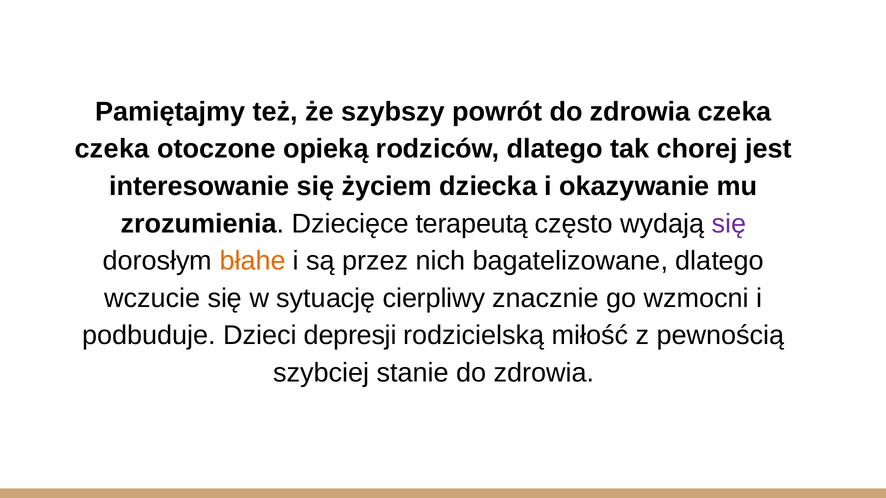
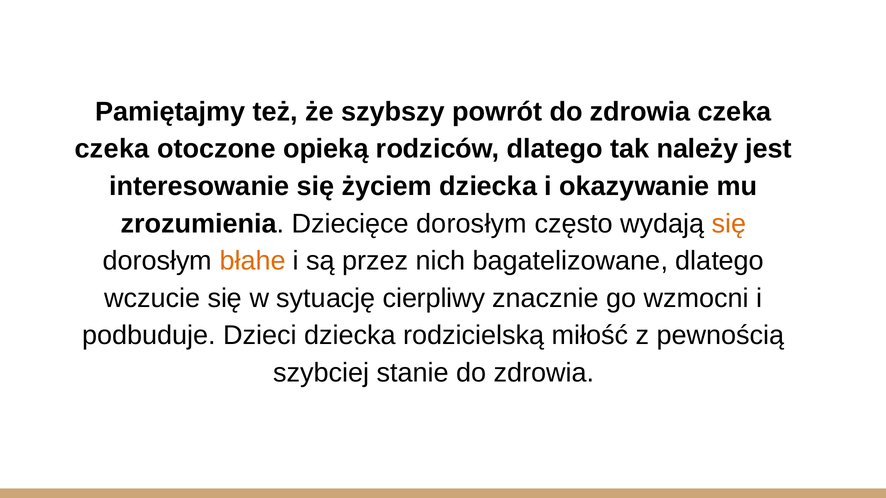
chorej: chorej -> należy
Dziecięce terapeutą: terapeutą -> dorosłym
się at (729, 224) colour: purple -> orange
Dzieci depresji: depresji -> dziecka
